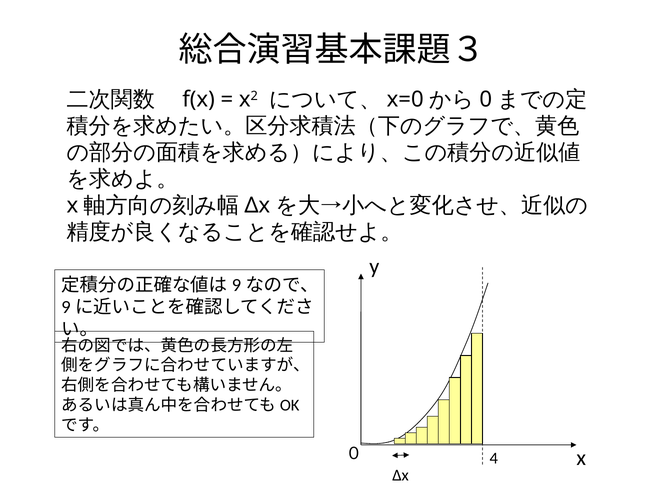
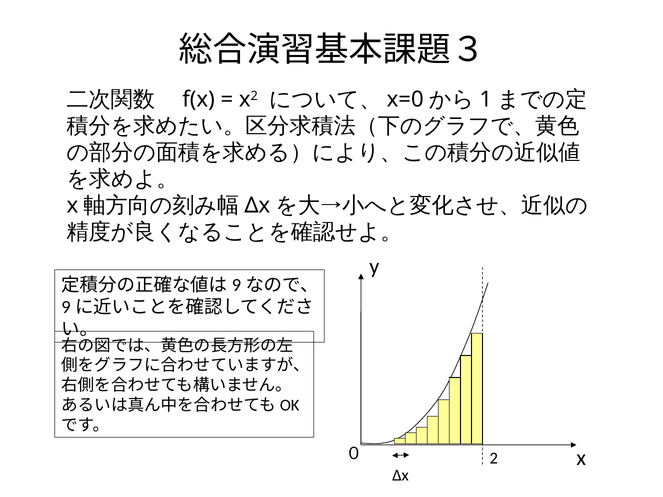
0: 0 -> 1
4: 4 -> 2
